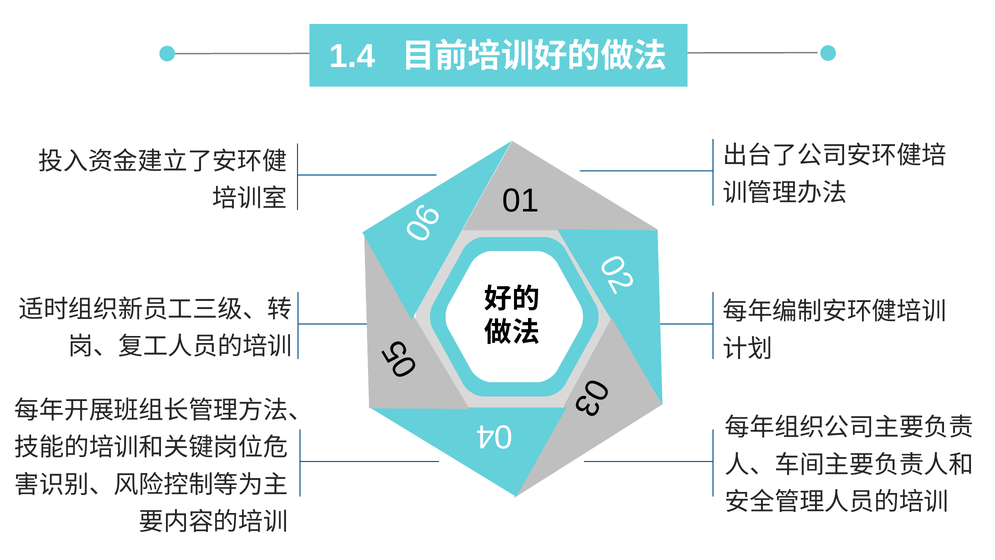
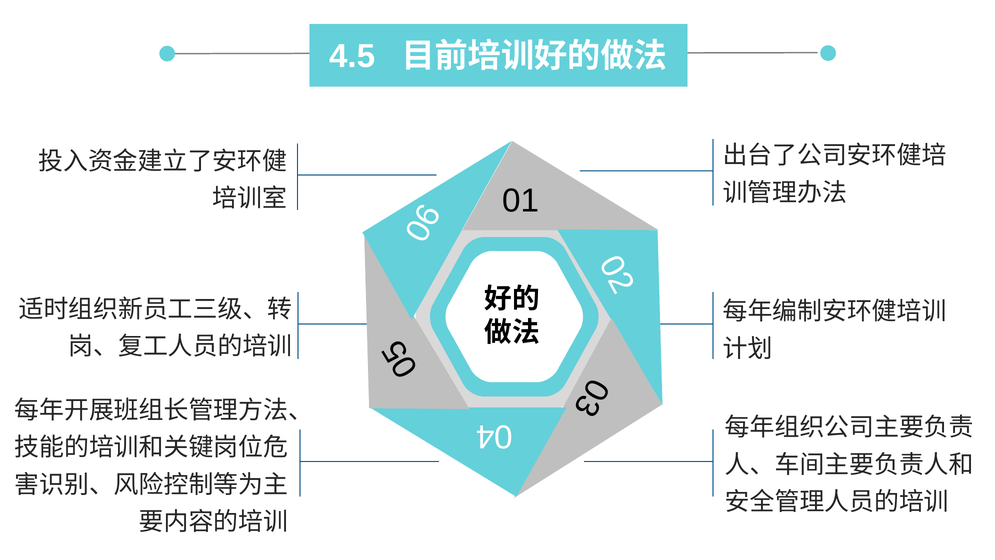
1.4: 1.4 -> 4.5
